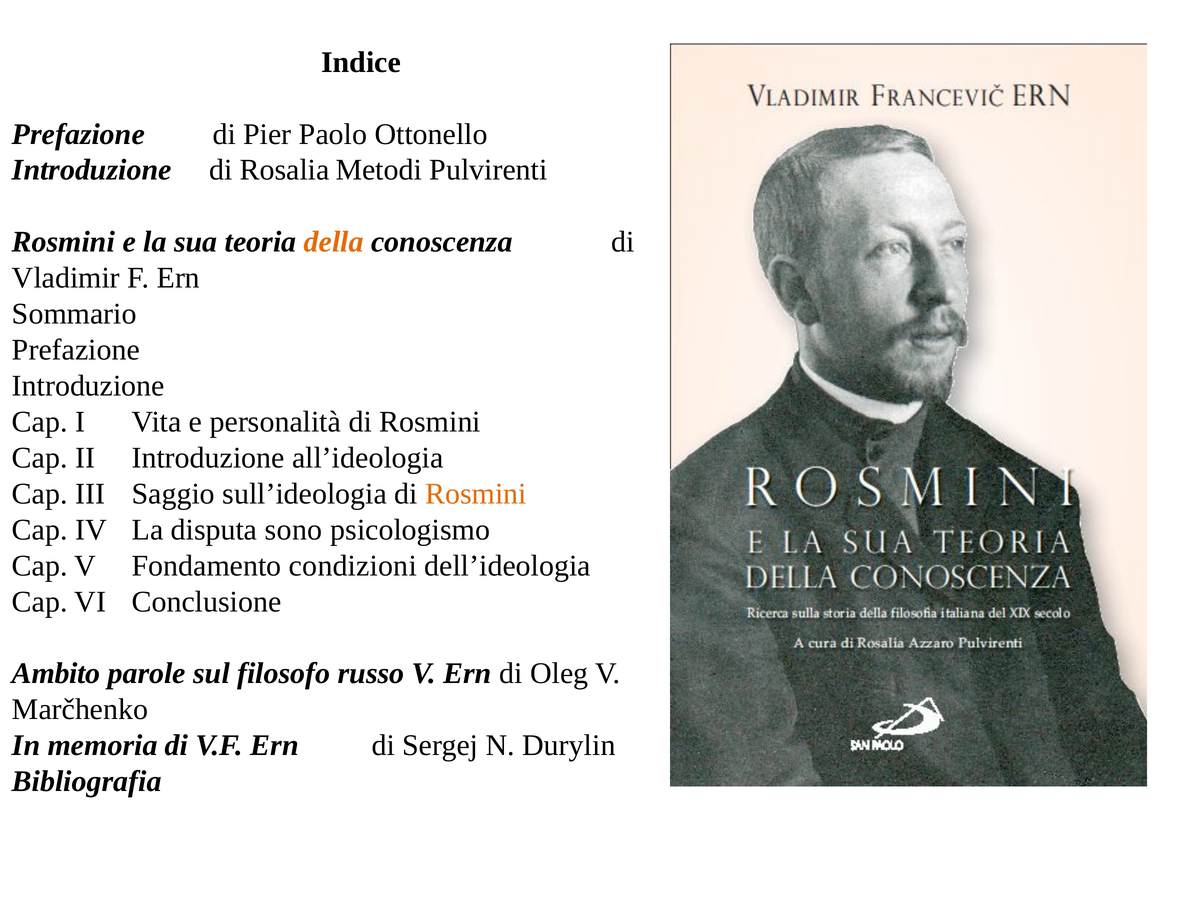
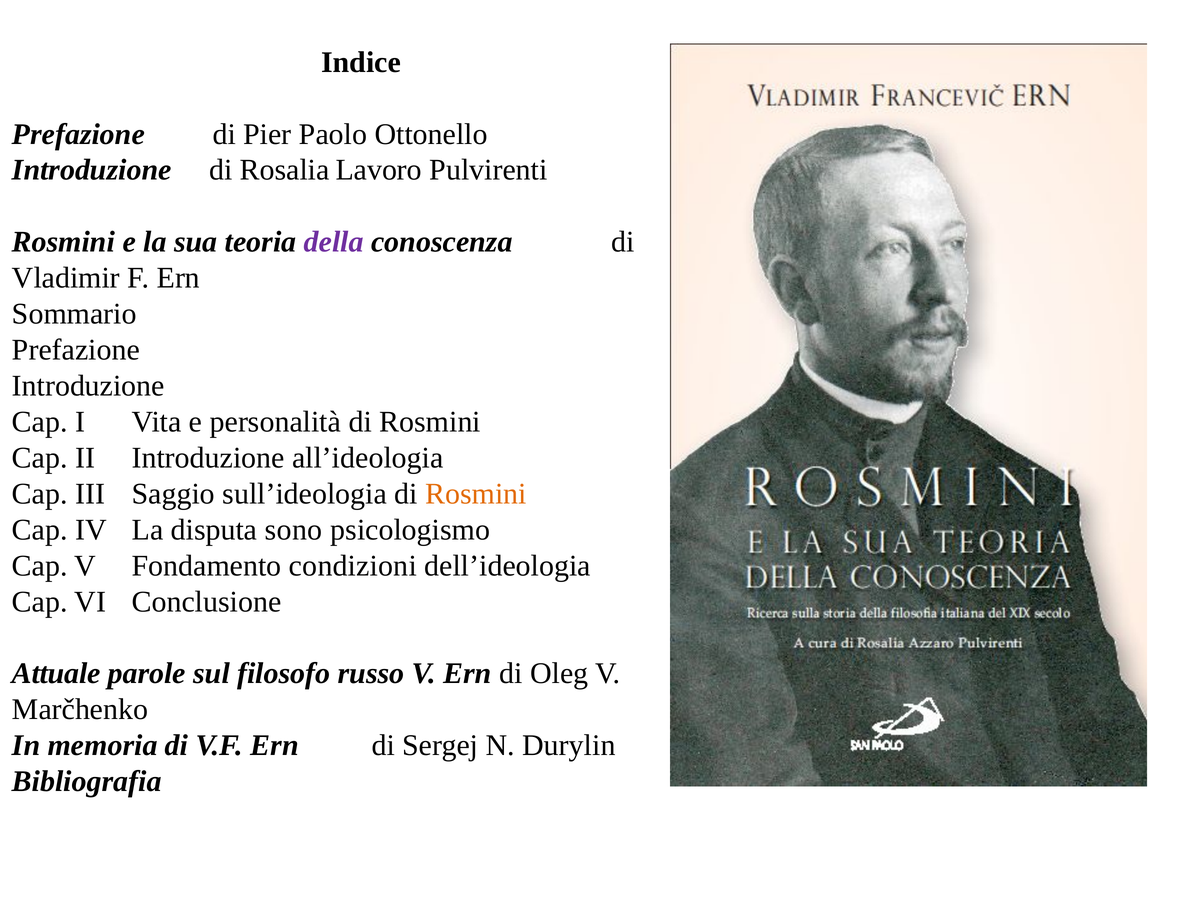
Metodi: Metodi -> Lavoro
della colour: orange -> purple
Ambito: Ambito -> Attuale
